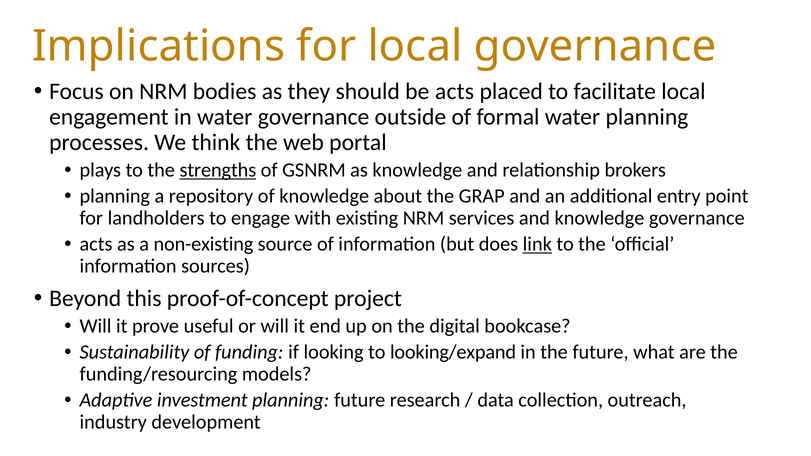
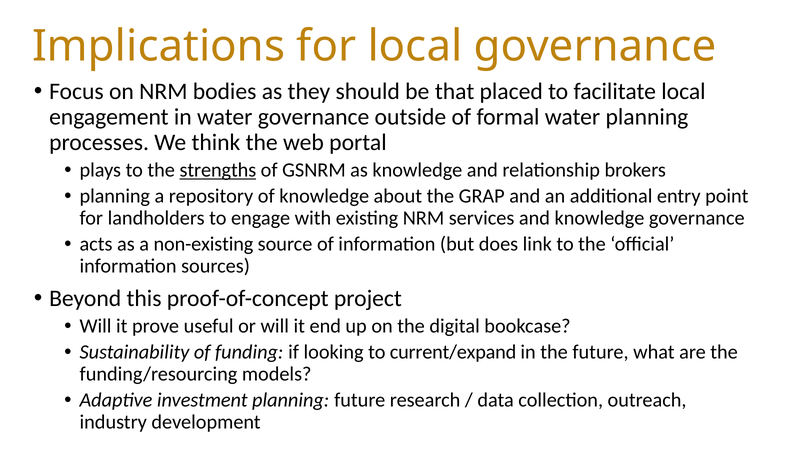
be acts: acts -> that
link underline: present -> none
looking/expand: looking/expand -> current/expand
